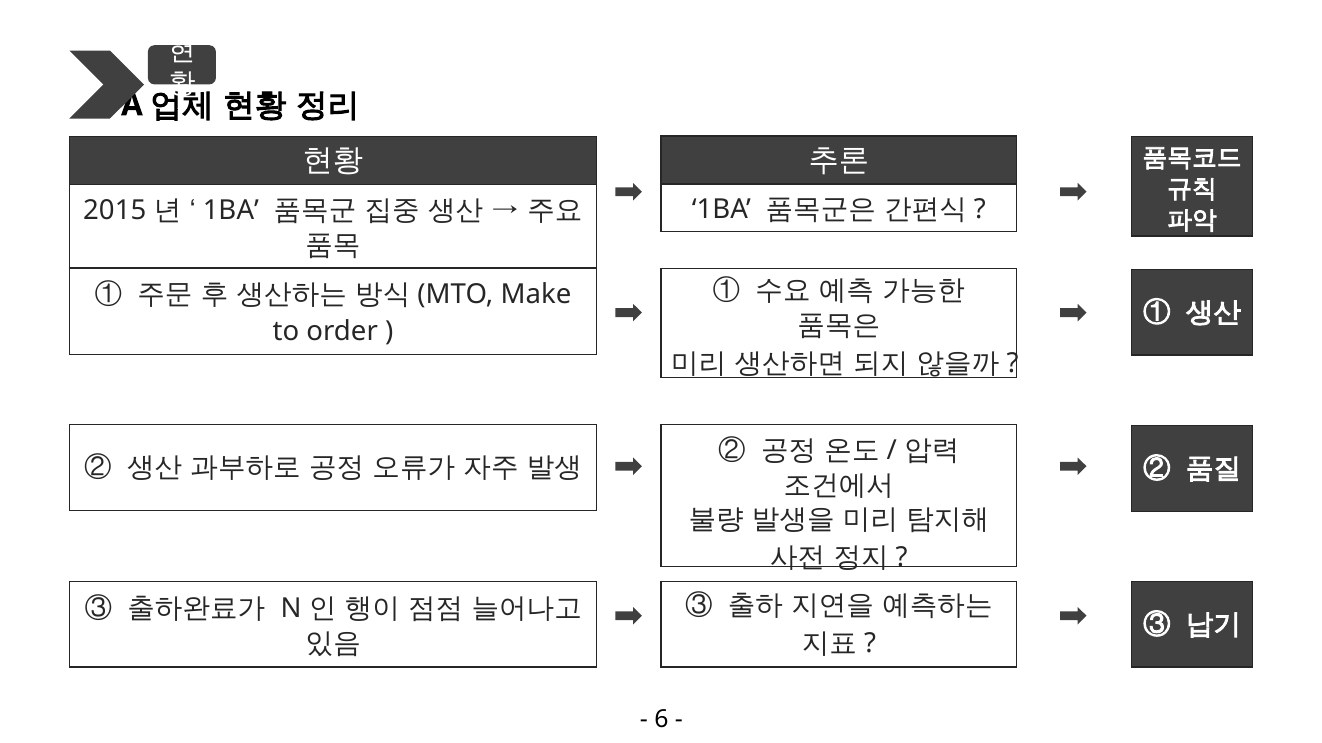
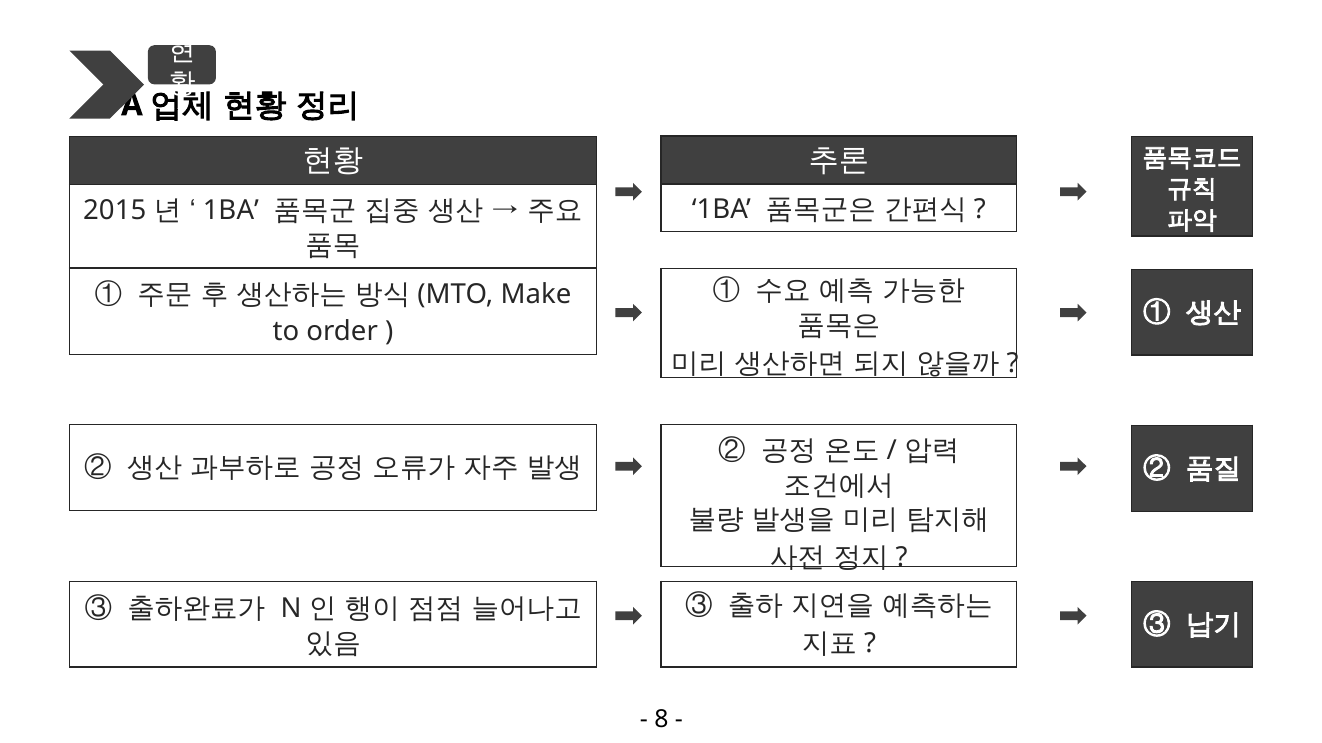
6: 6 -> 8
